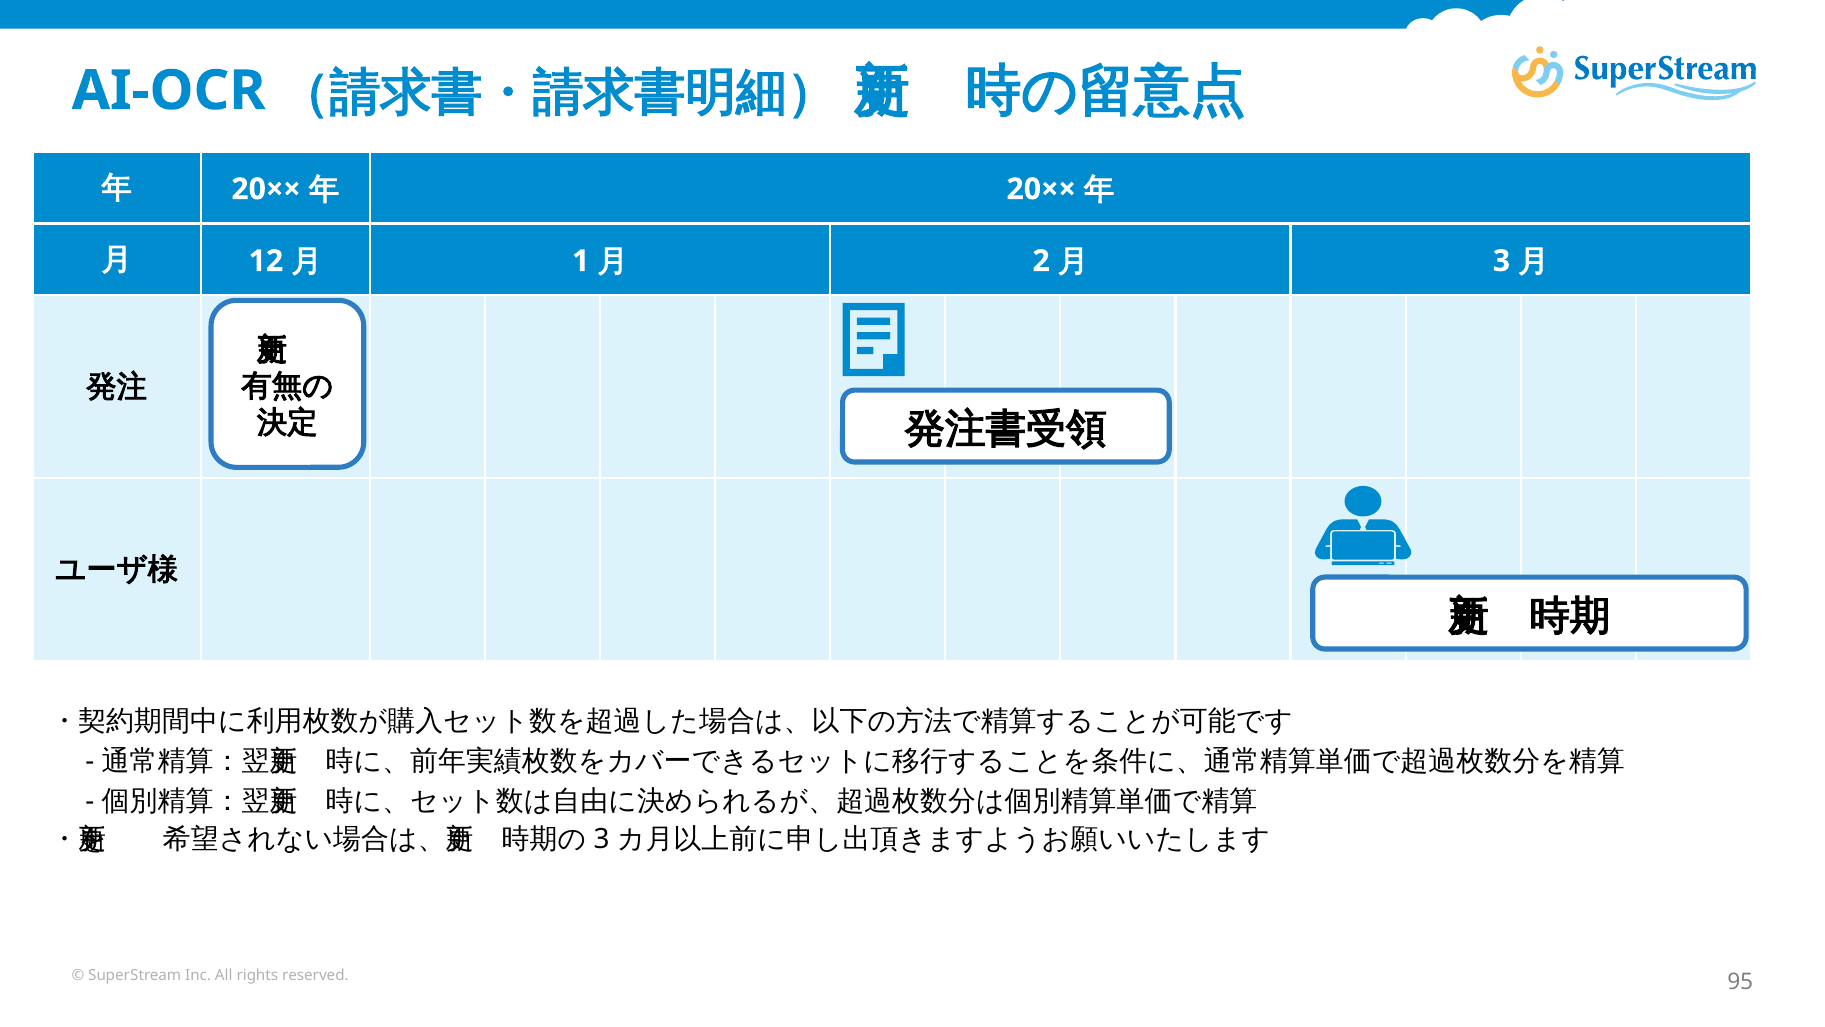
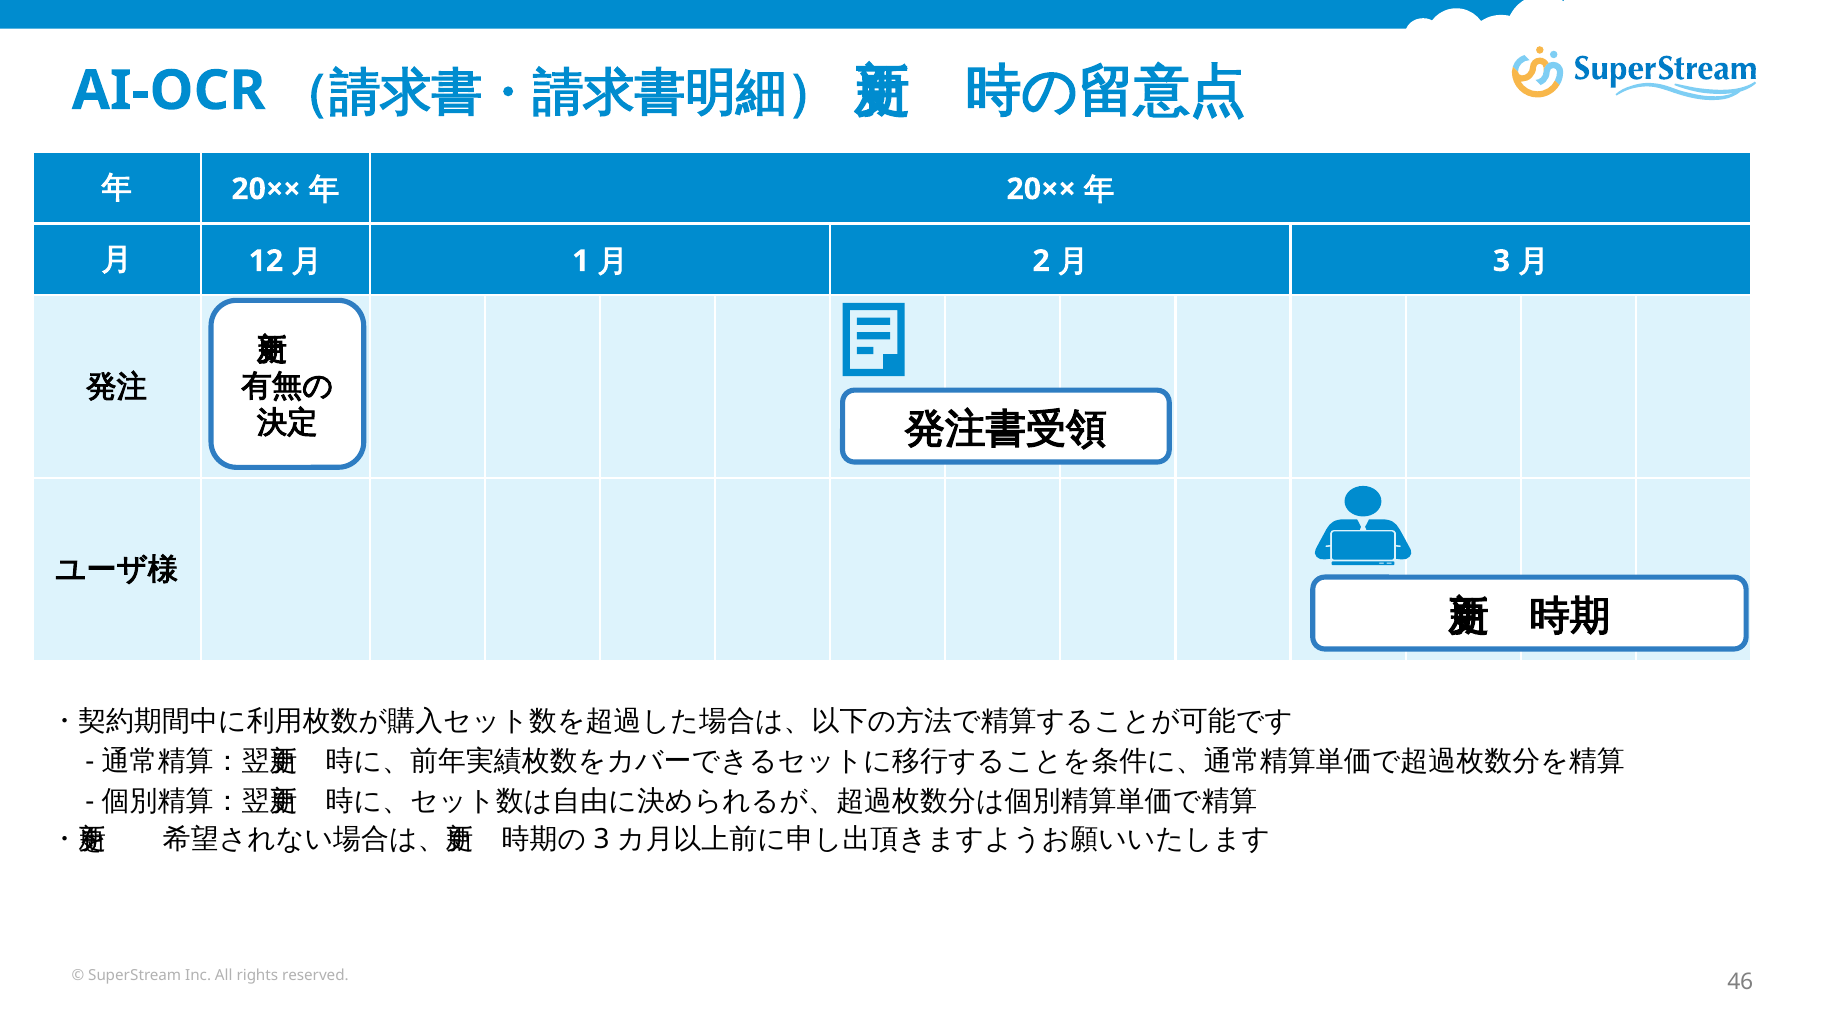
95: 95 -> 46
